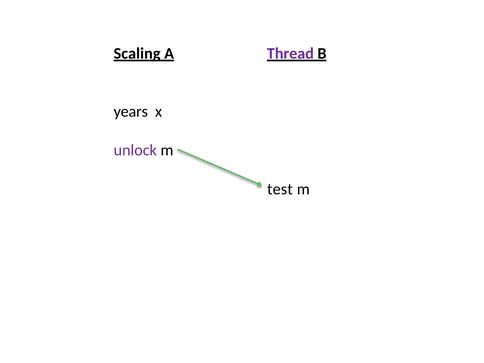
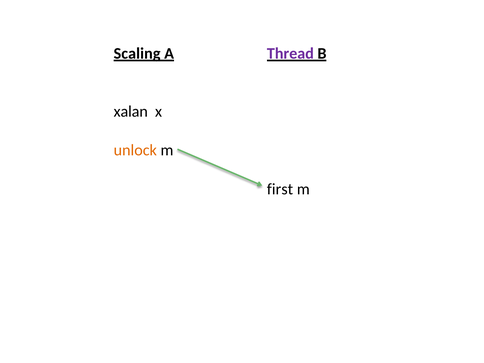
years: years -> xalan
unlock colour: purple -> orange
test: test -> first
